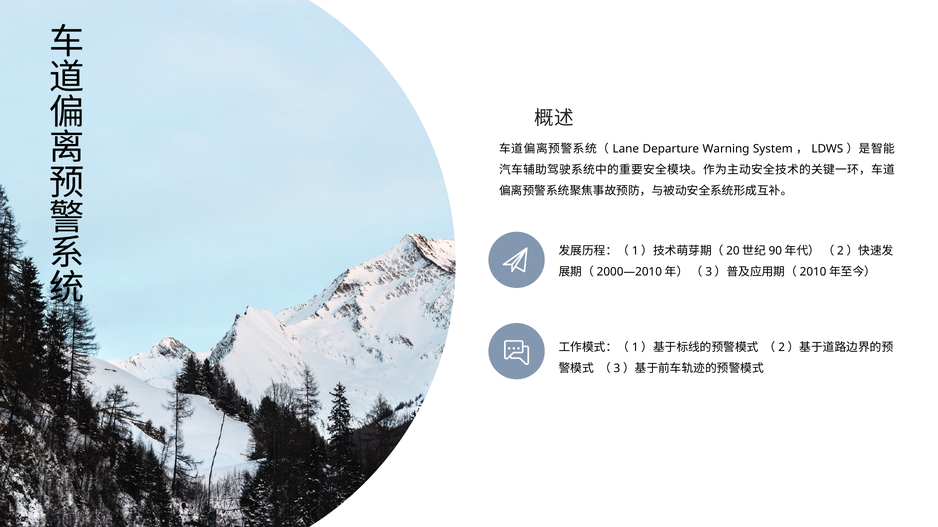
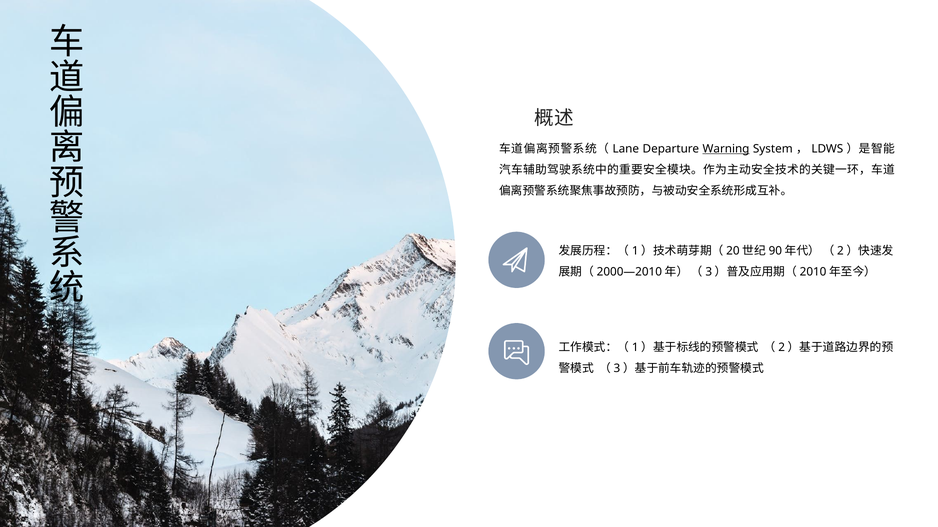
Warning underline: none -> present
